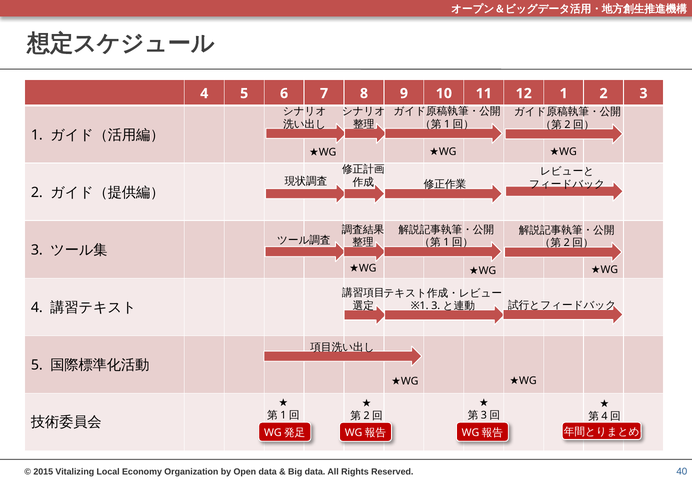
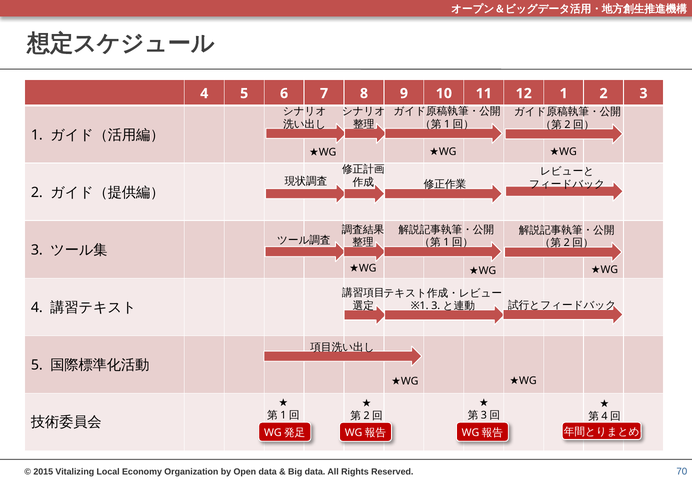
40: 40 -> 70
